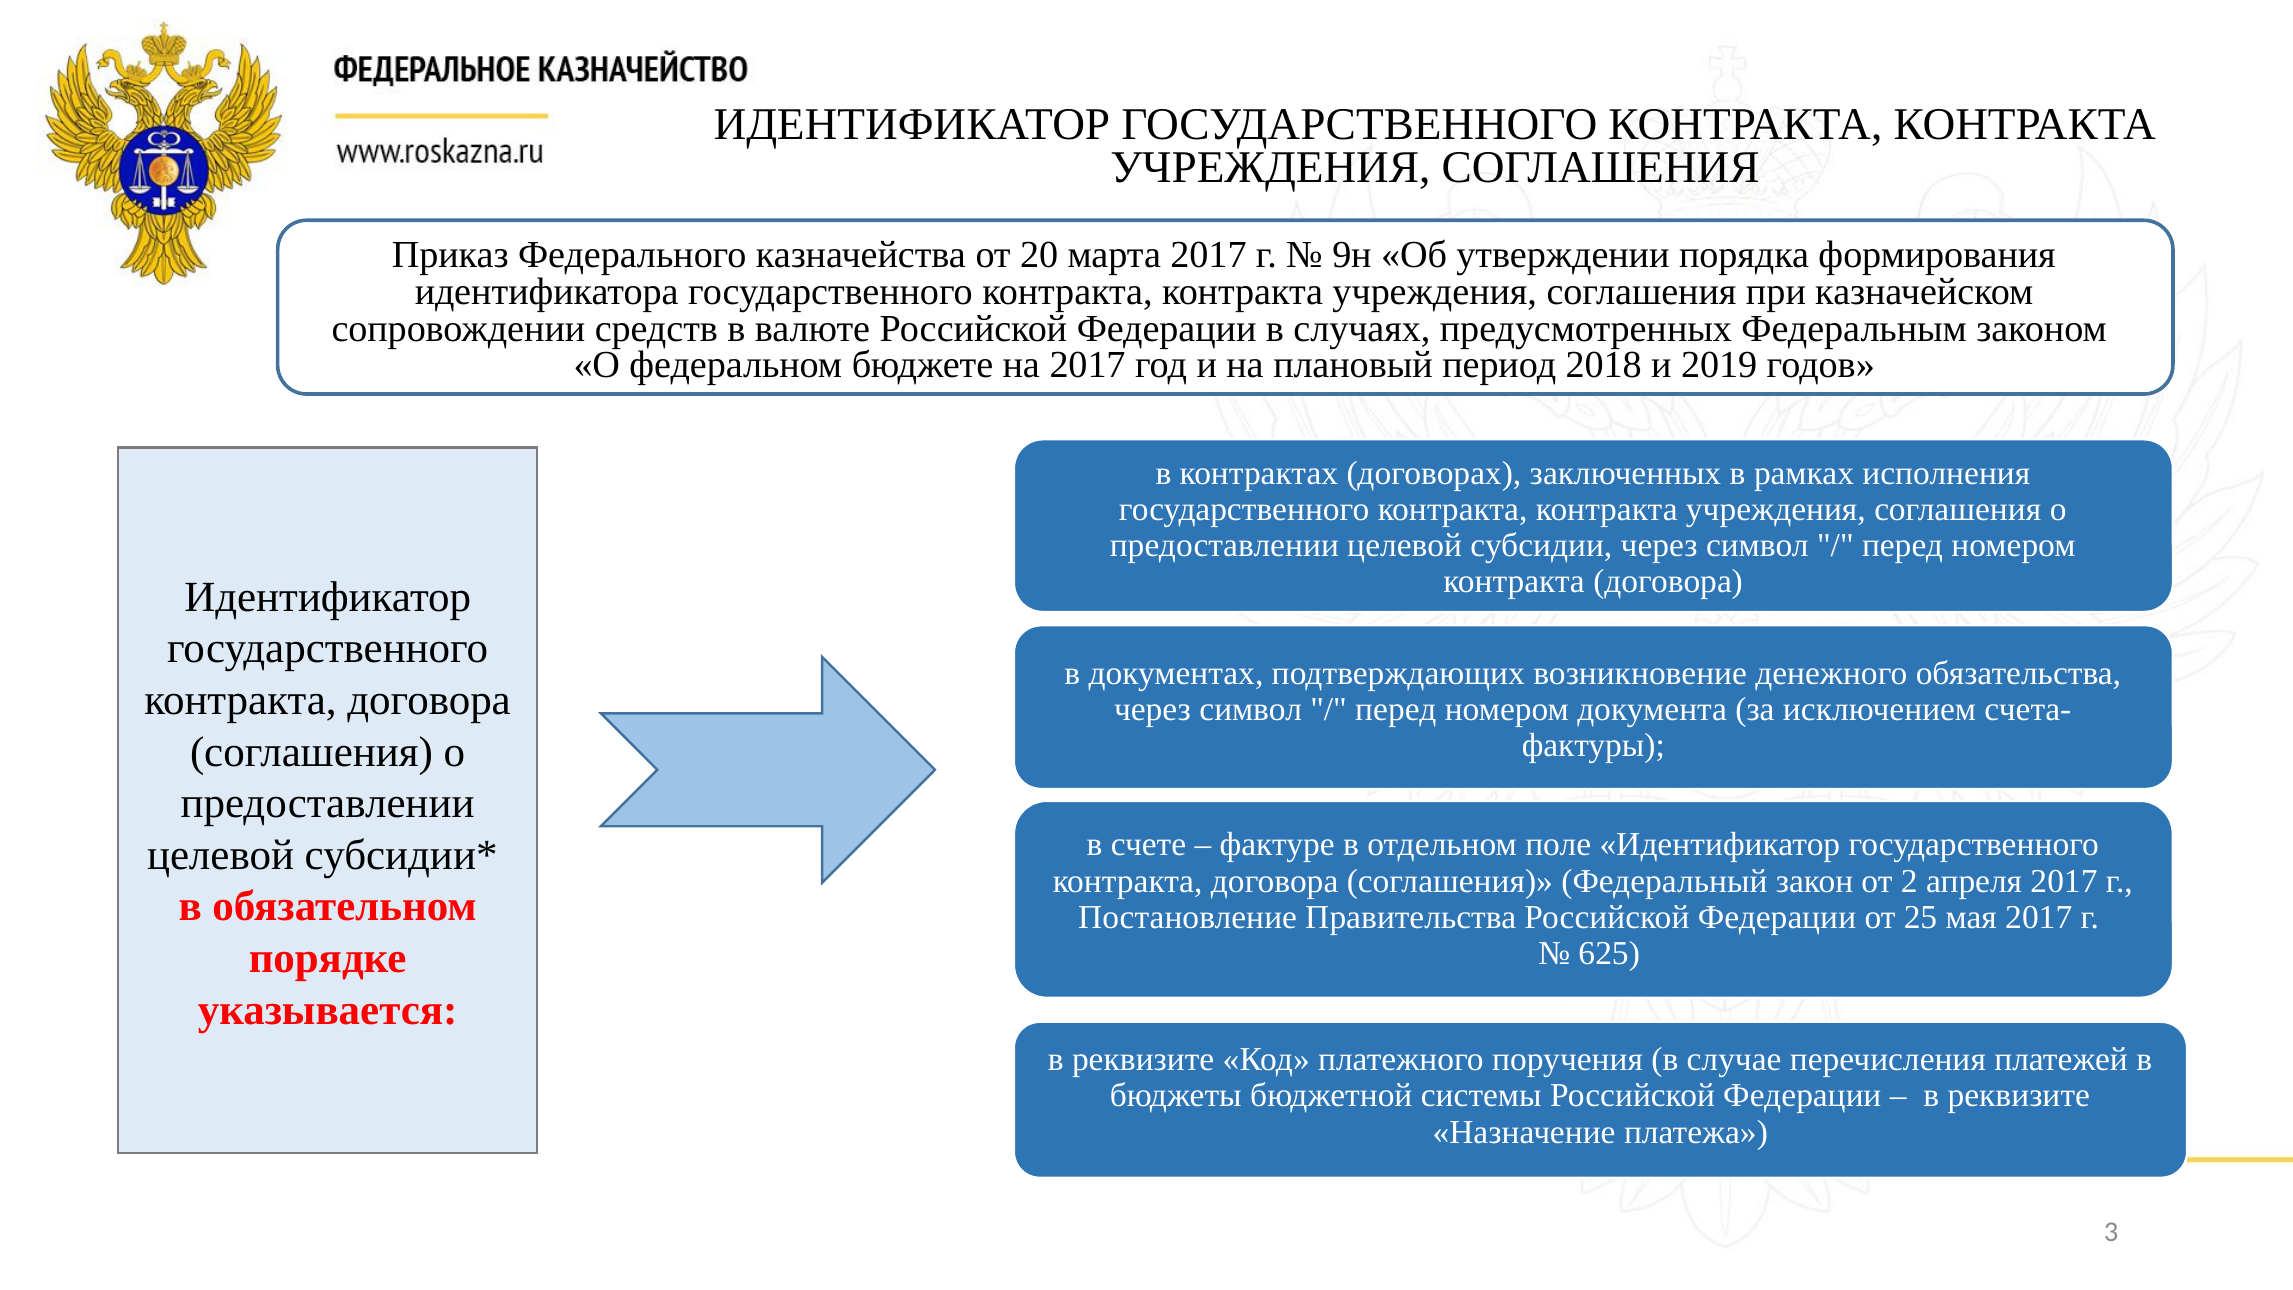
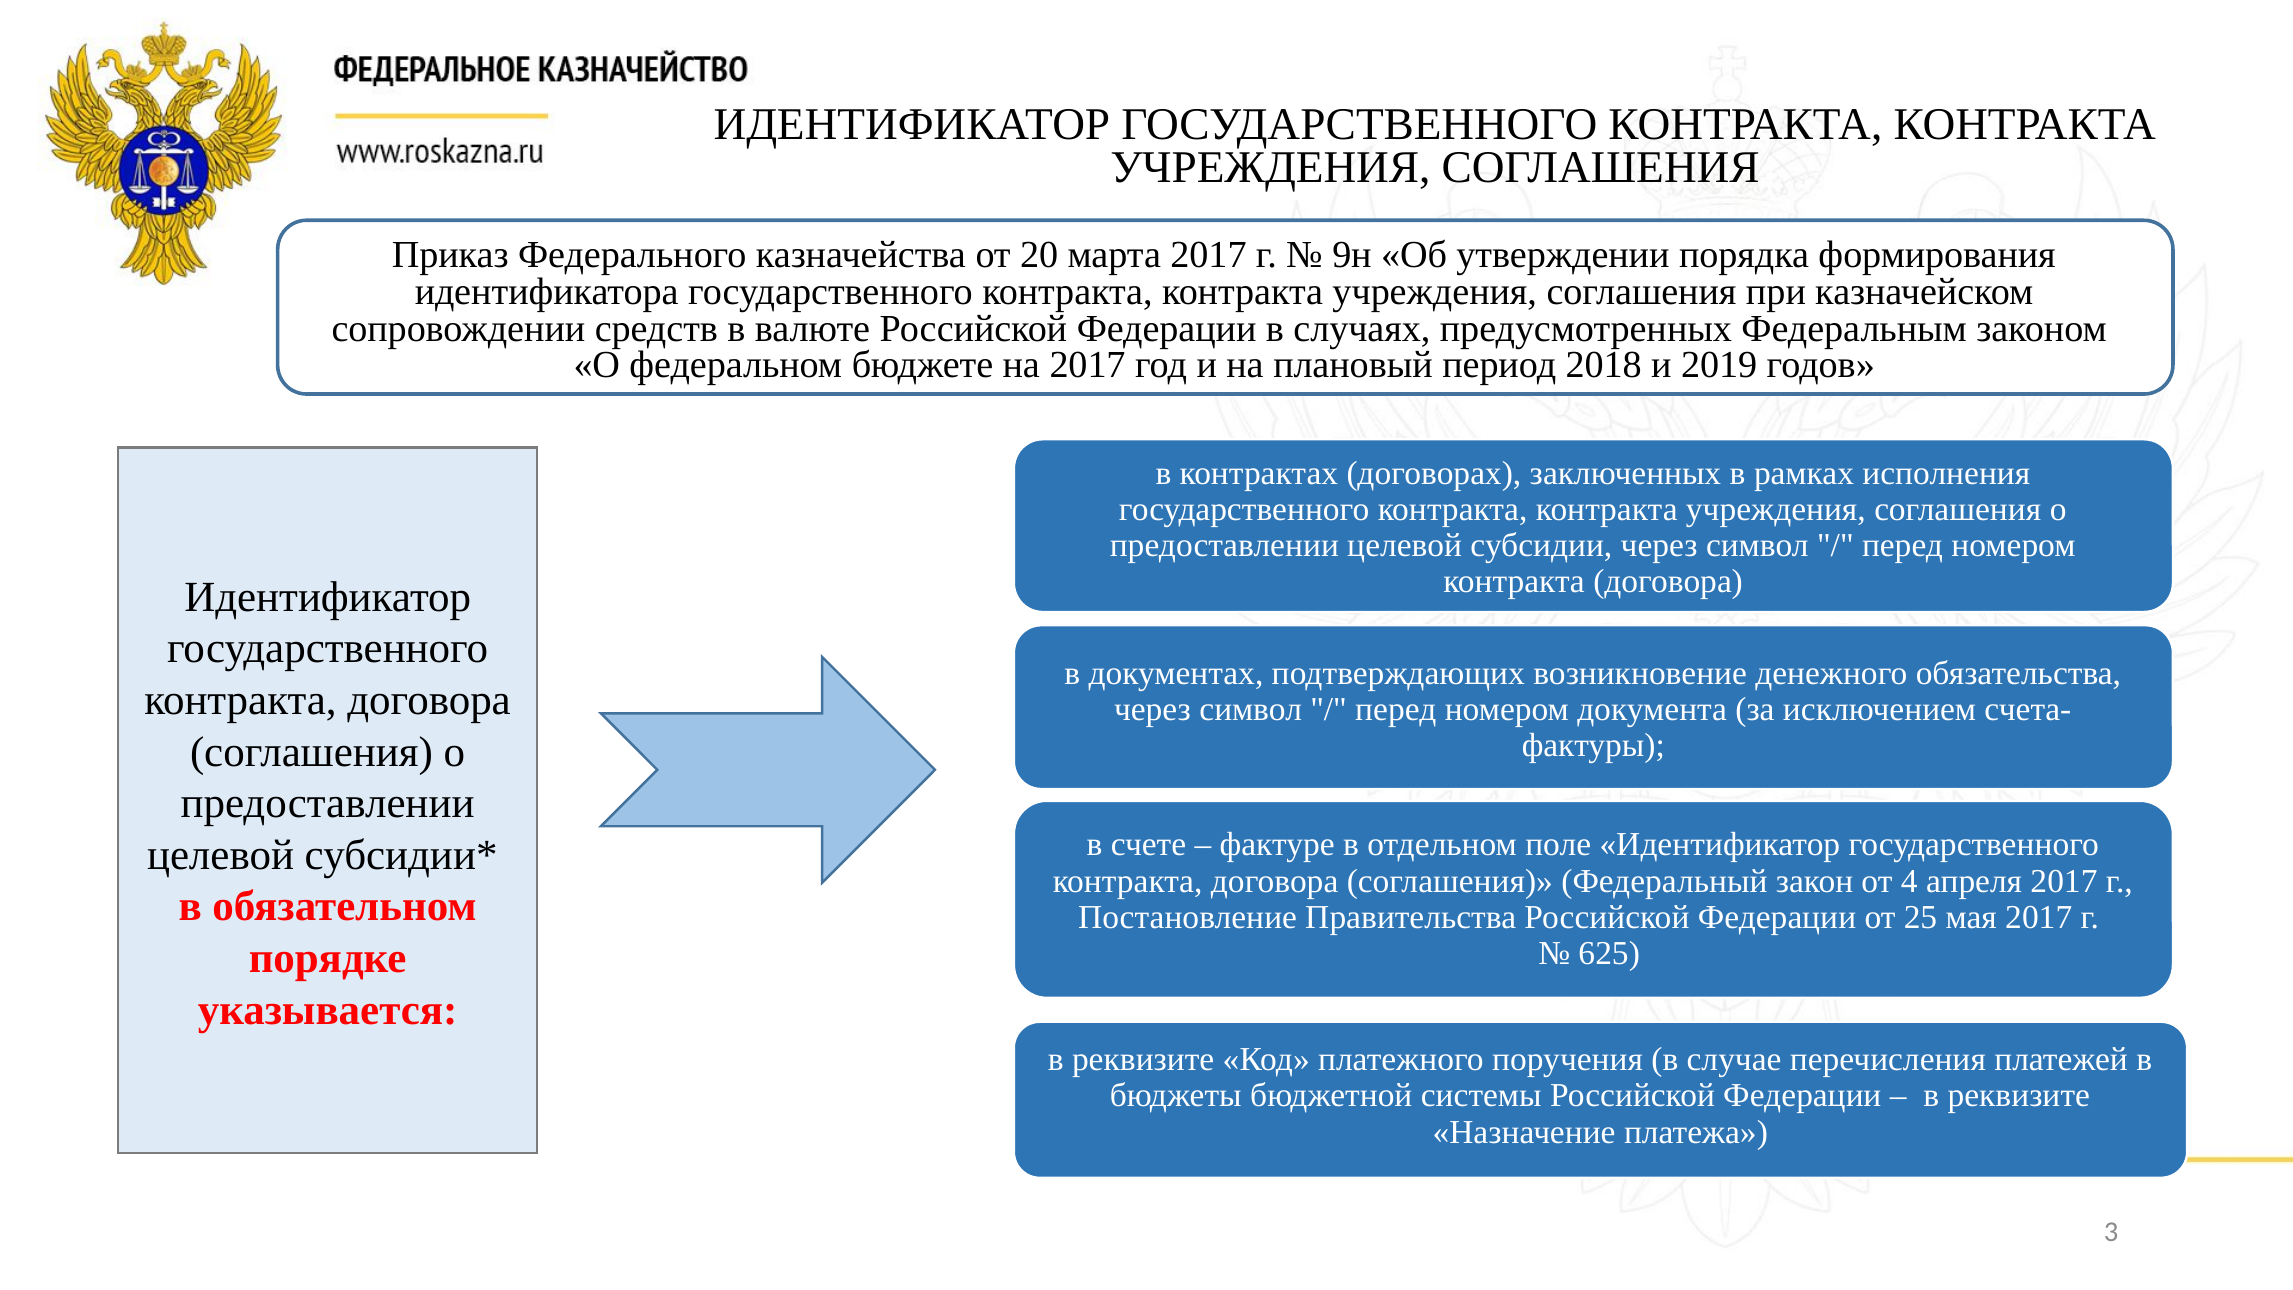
2: 2 -> 4
